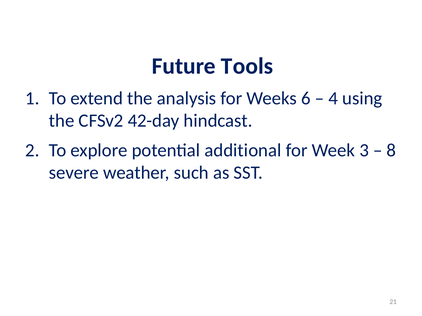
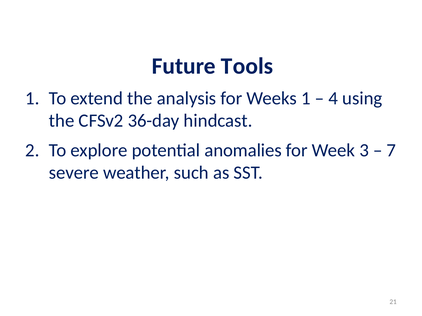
Weeks 6: 6 -> 1
42-day: 42-day -> 36-day
additional: additional -> anomalies
8: 8 -> 7
